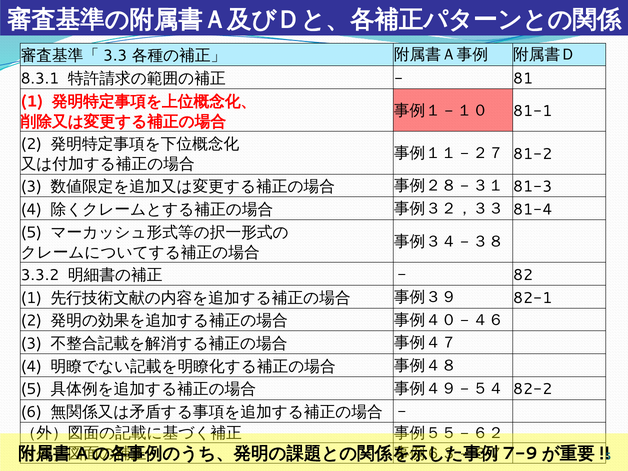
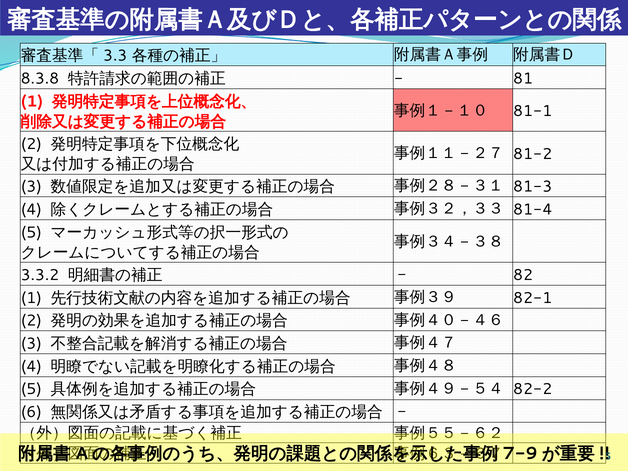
8.3.1: 8.3.1 -> 8.3.8
